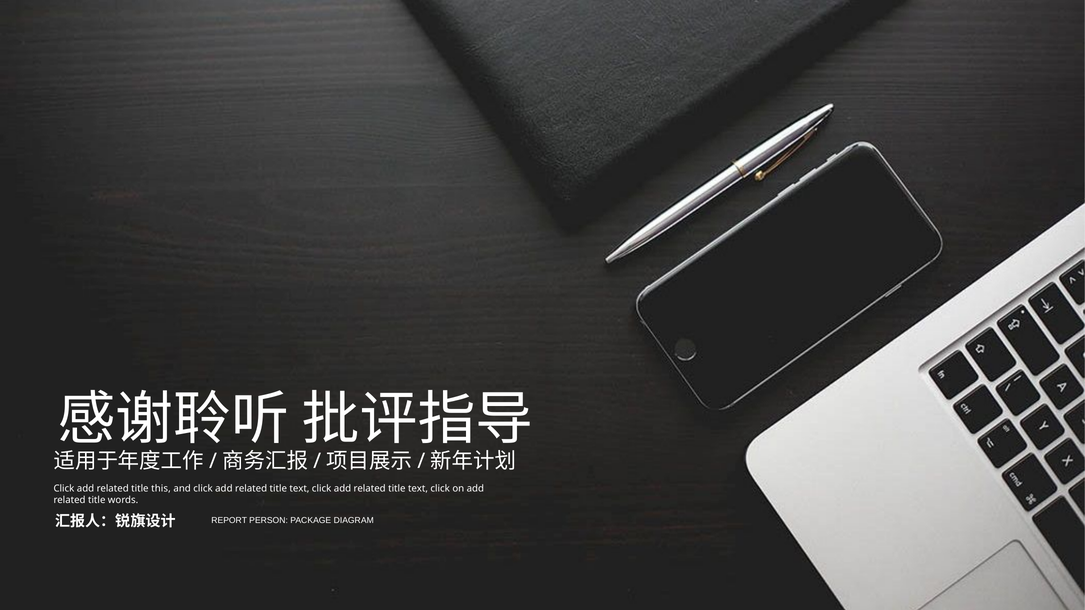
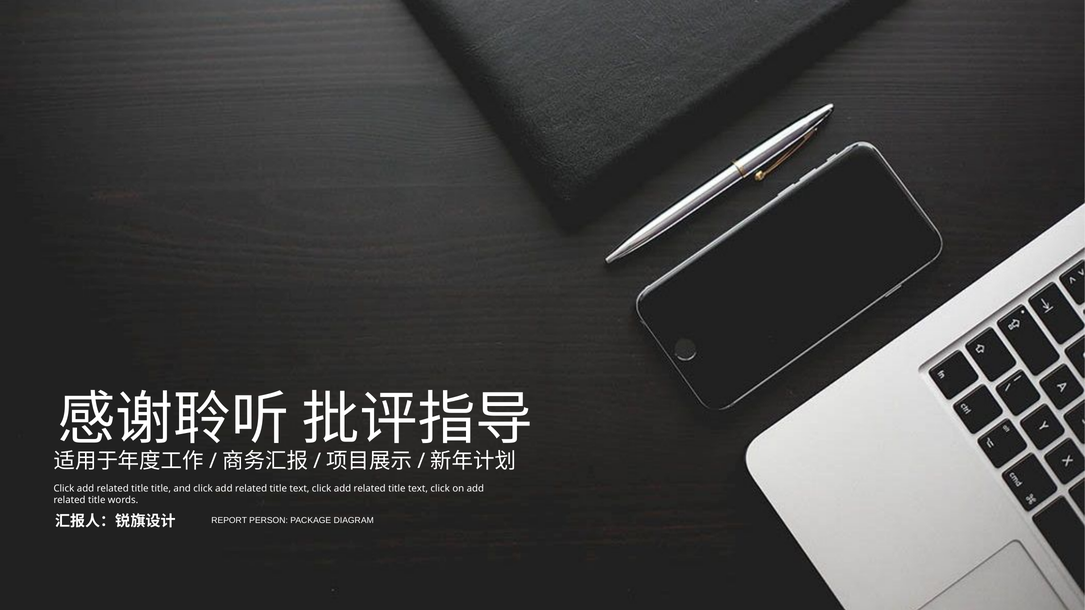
title this: this -> title
